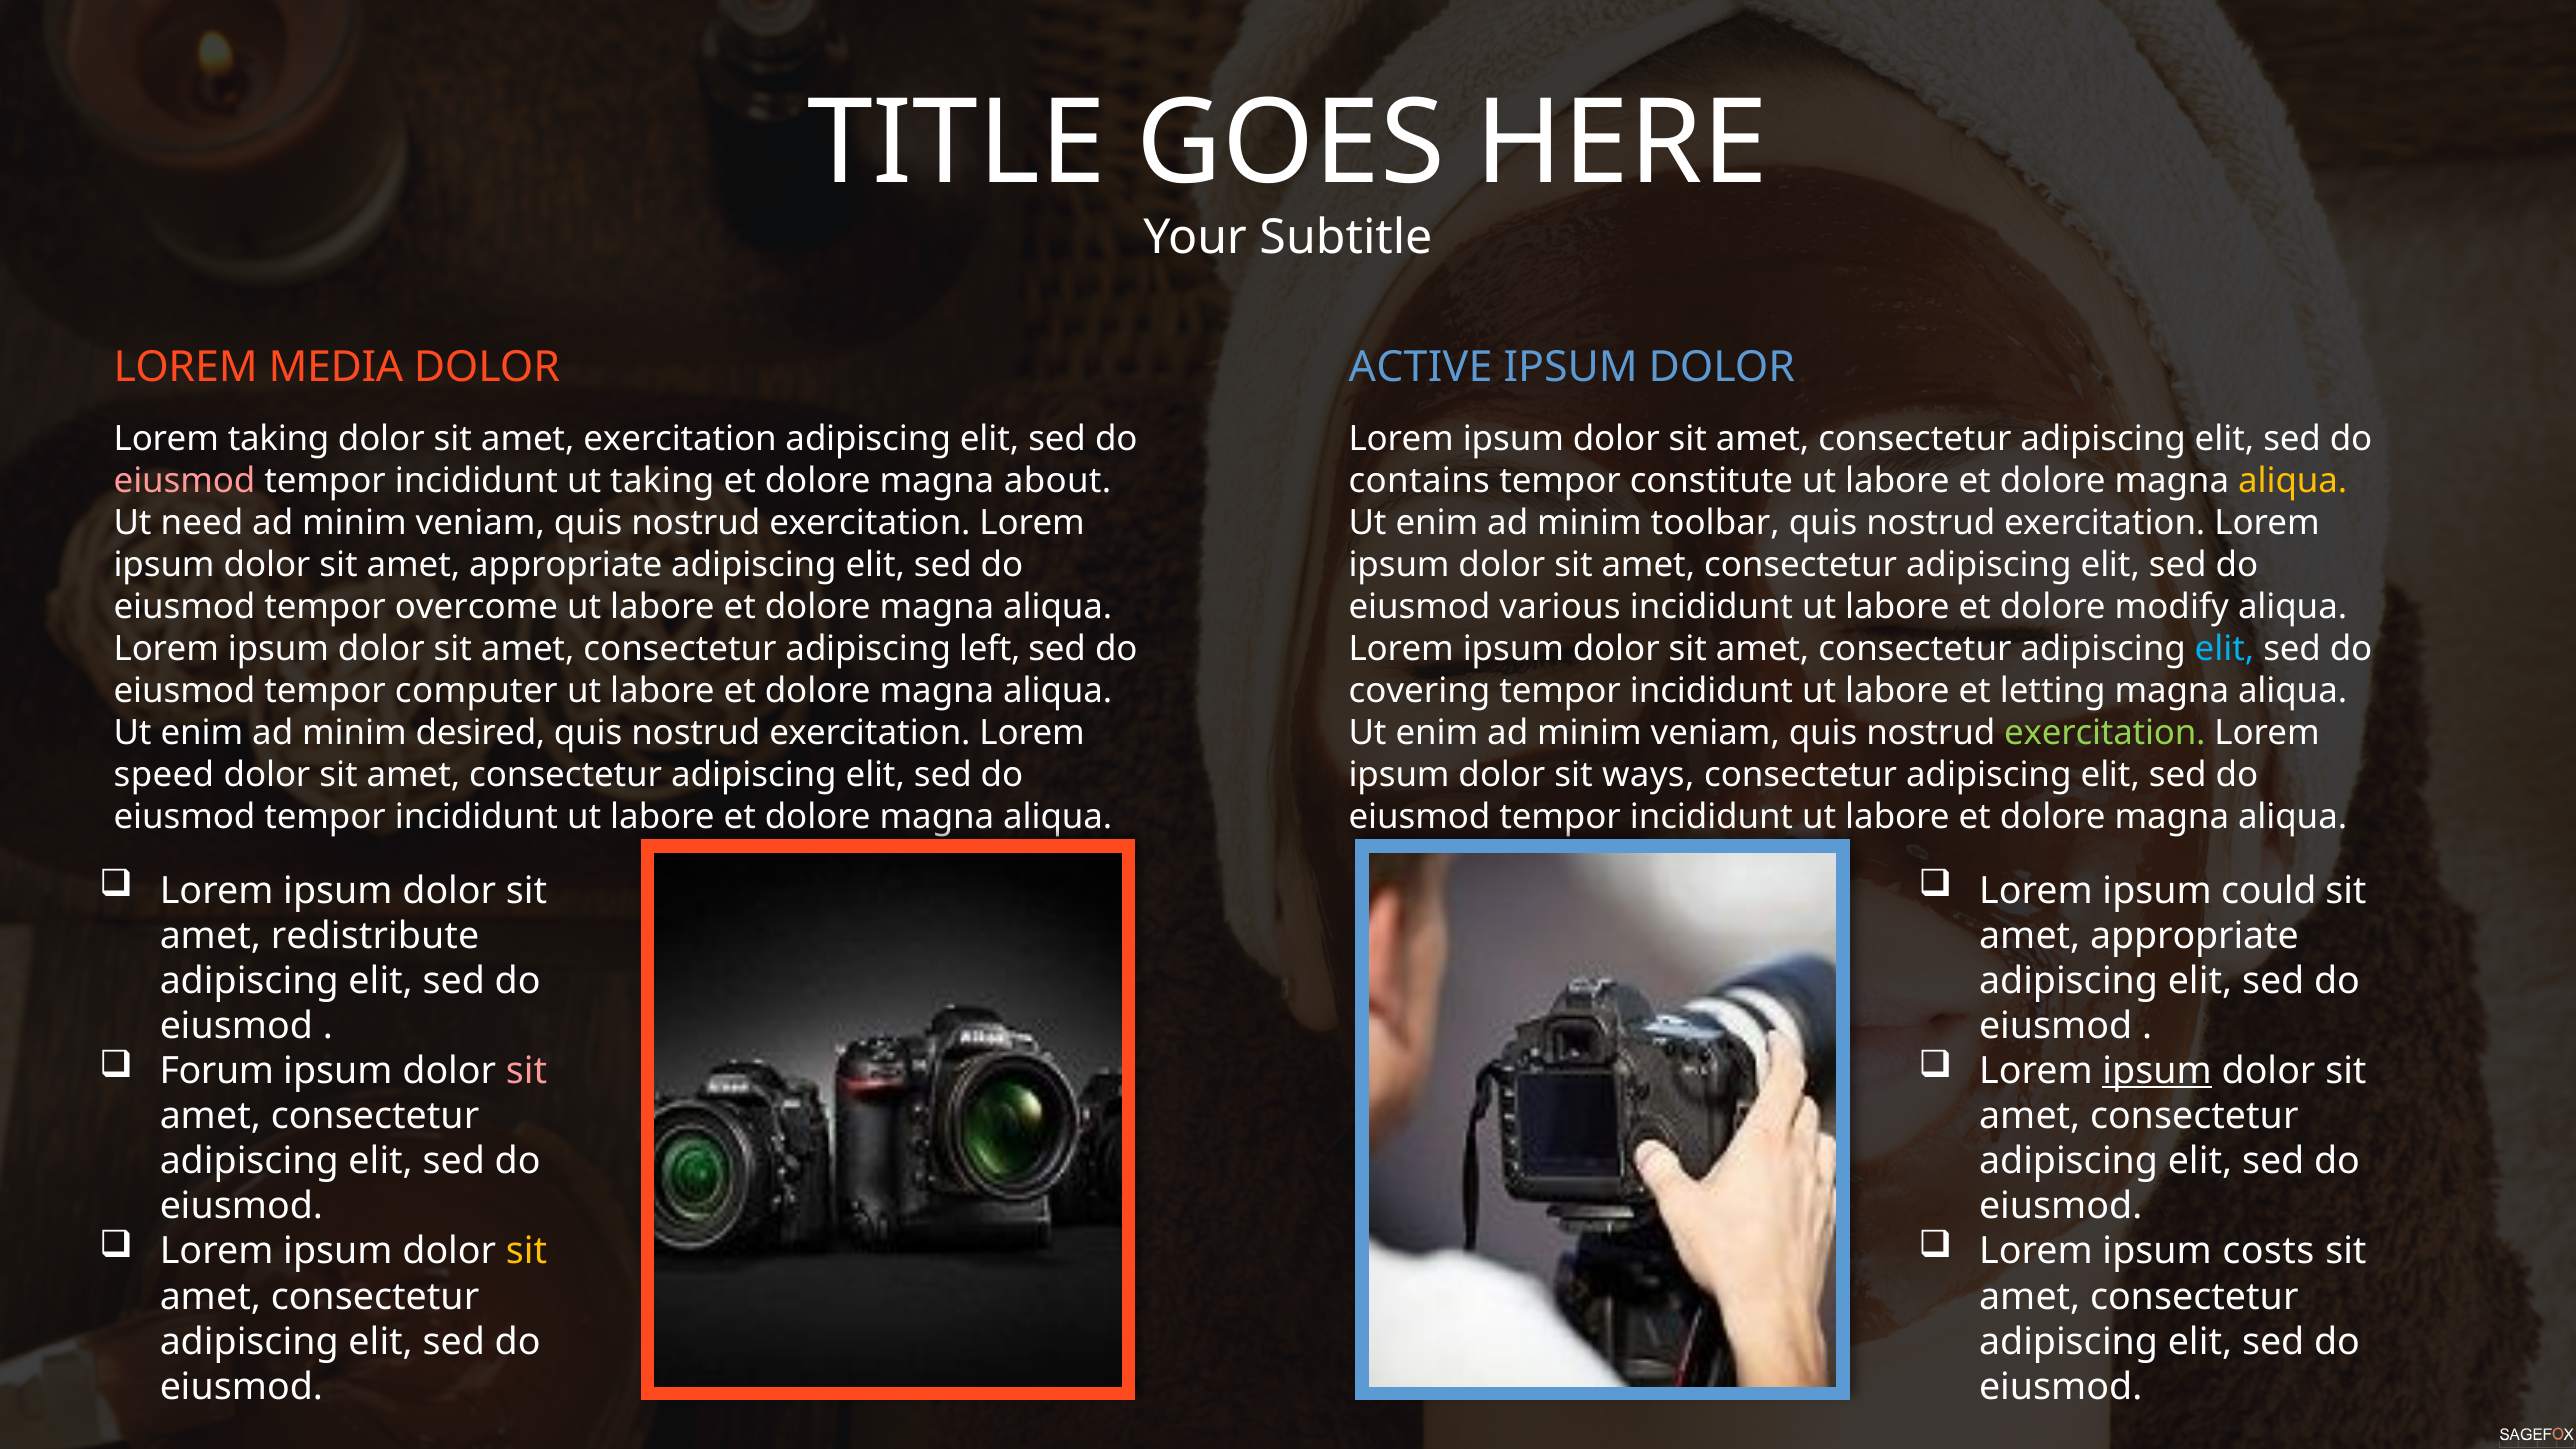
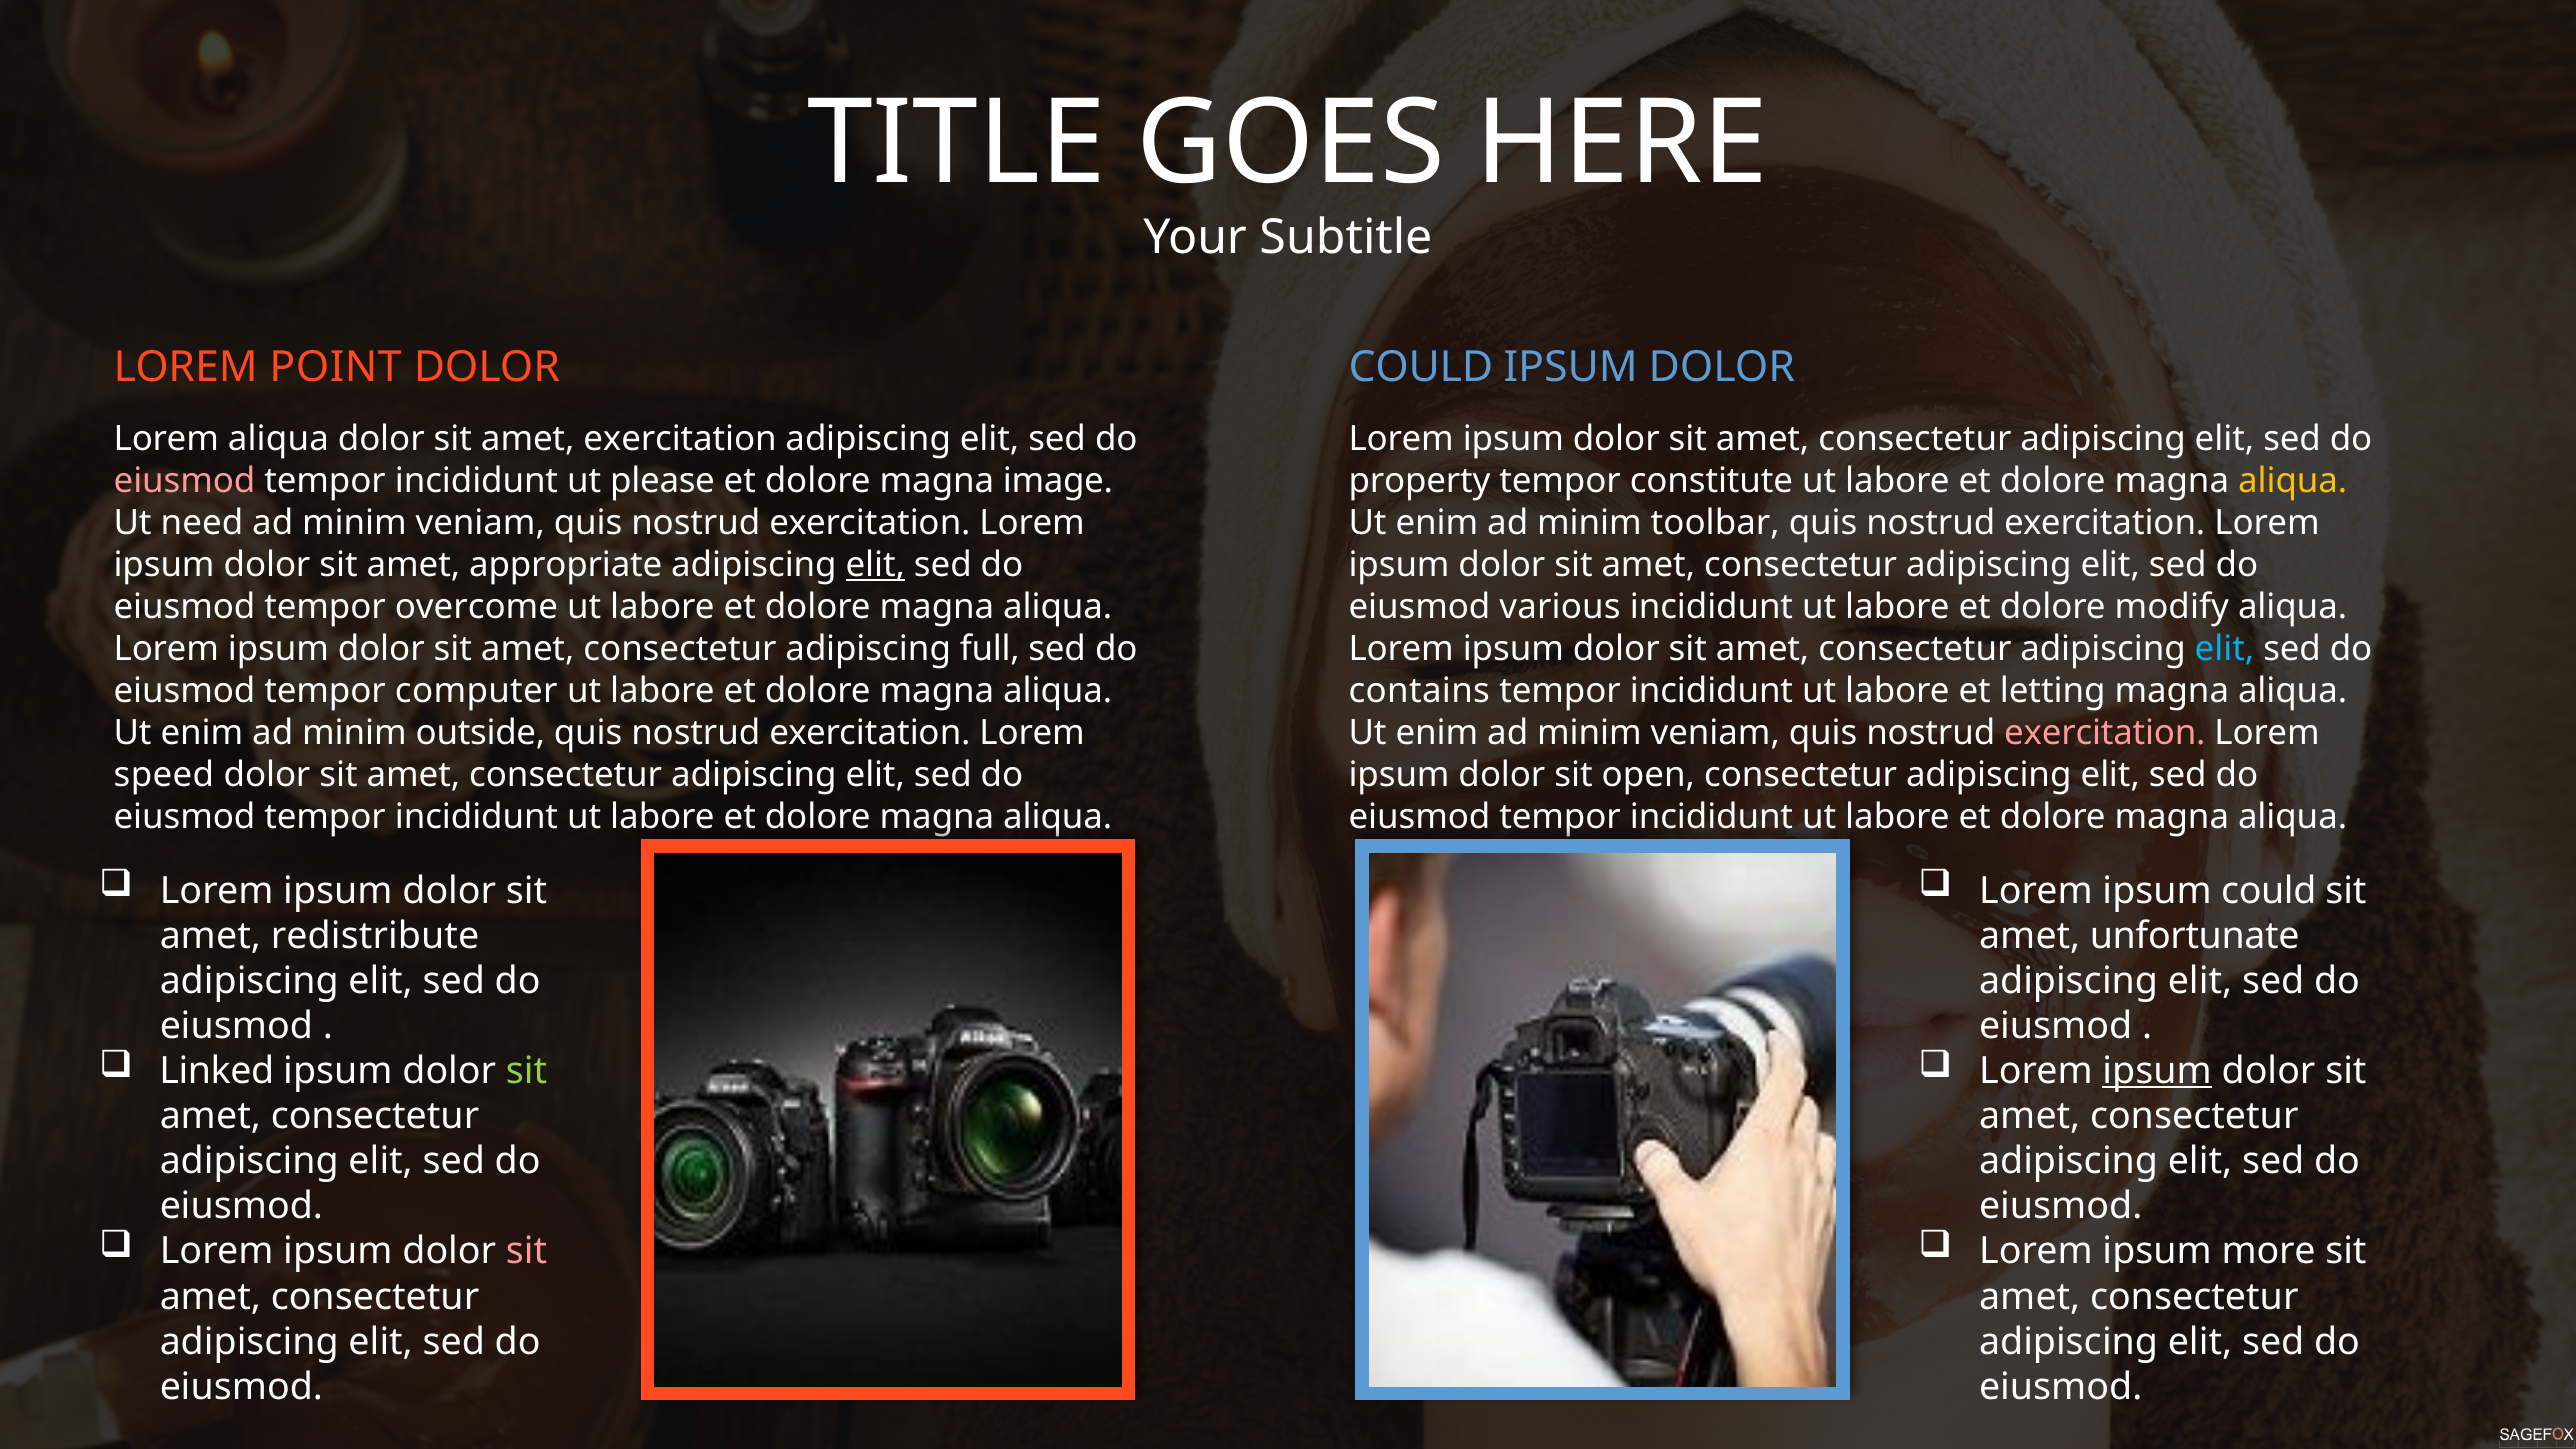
MEDIA: MEDIA -> POINT
ACTIVE at (1421, 368): ACTIVE -> COULD
Lorem taking: taking -> aliqua
ut taking: taking -> please
about: about -> image
contains: contains -> property
elit at (875, 565) underline: none -> present
left: left -> full
covering: covering -> contains
desired: desired -> outside
exercitation at (2105, 733) colour: light green -> pink
ways: ways -> open
appropriate at (2195, 936): appropriate -> unfortunate
Forum: Forum -> Linked
sit at (527, 1071) colour: pink -> light green
sit at (527, 1252) colour: yellow -> pink
costs: costs -> more
